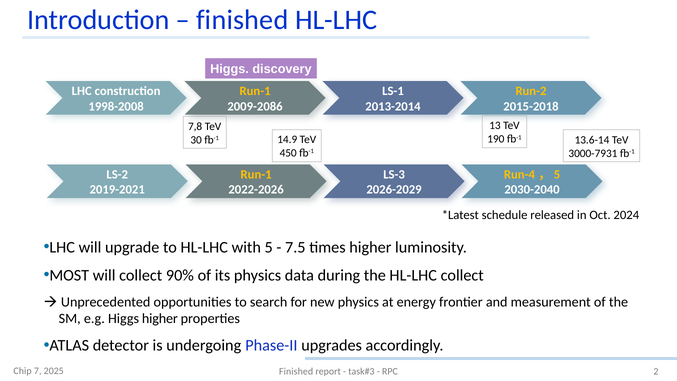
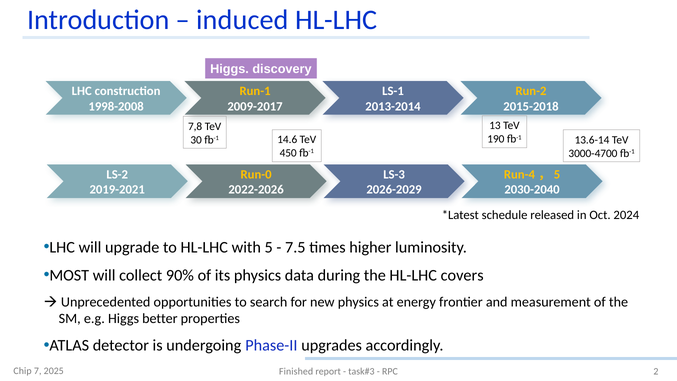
finished at (242, 20): finished -> induced
2009-2086: 2009-2086 -> 2009-2017
14.9: 14.9 -> 14.6
3000-7931: 3000-7931 -> 3000-4700
Run-1 at (256, 174): Run-1 -> Run-0
HL-LHC collect: collect -> covers
Higgs higher: higher -> better
